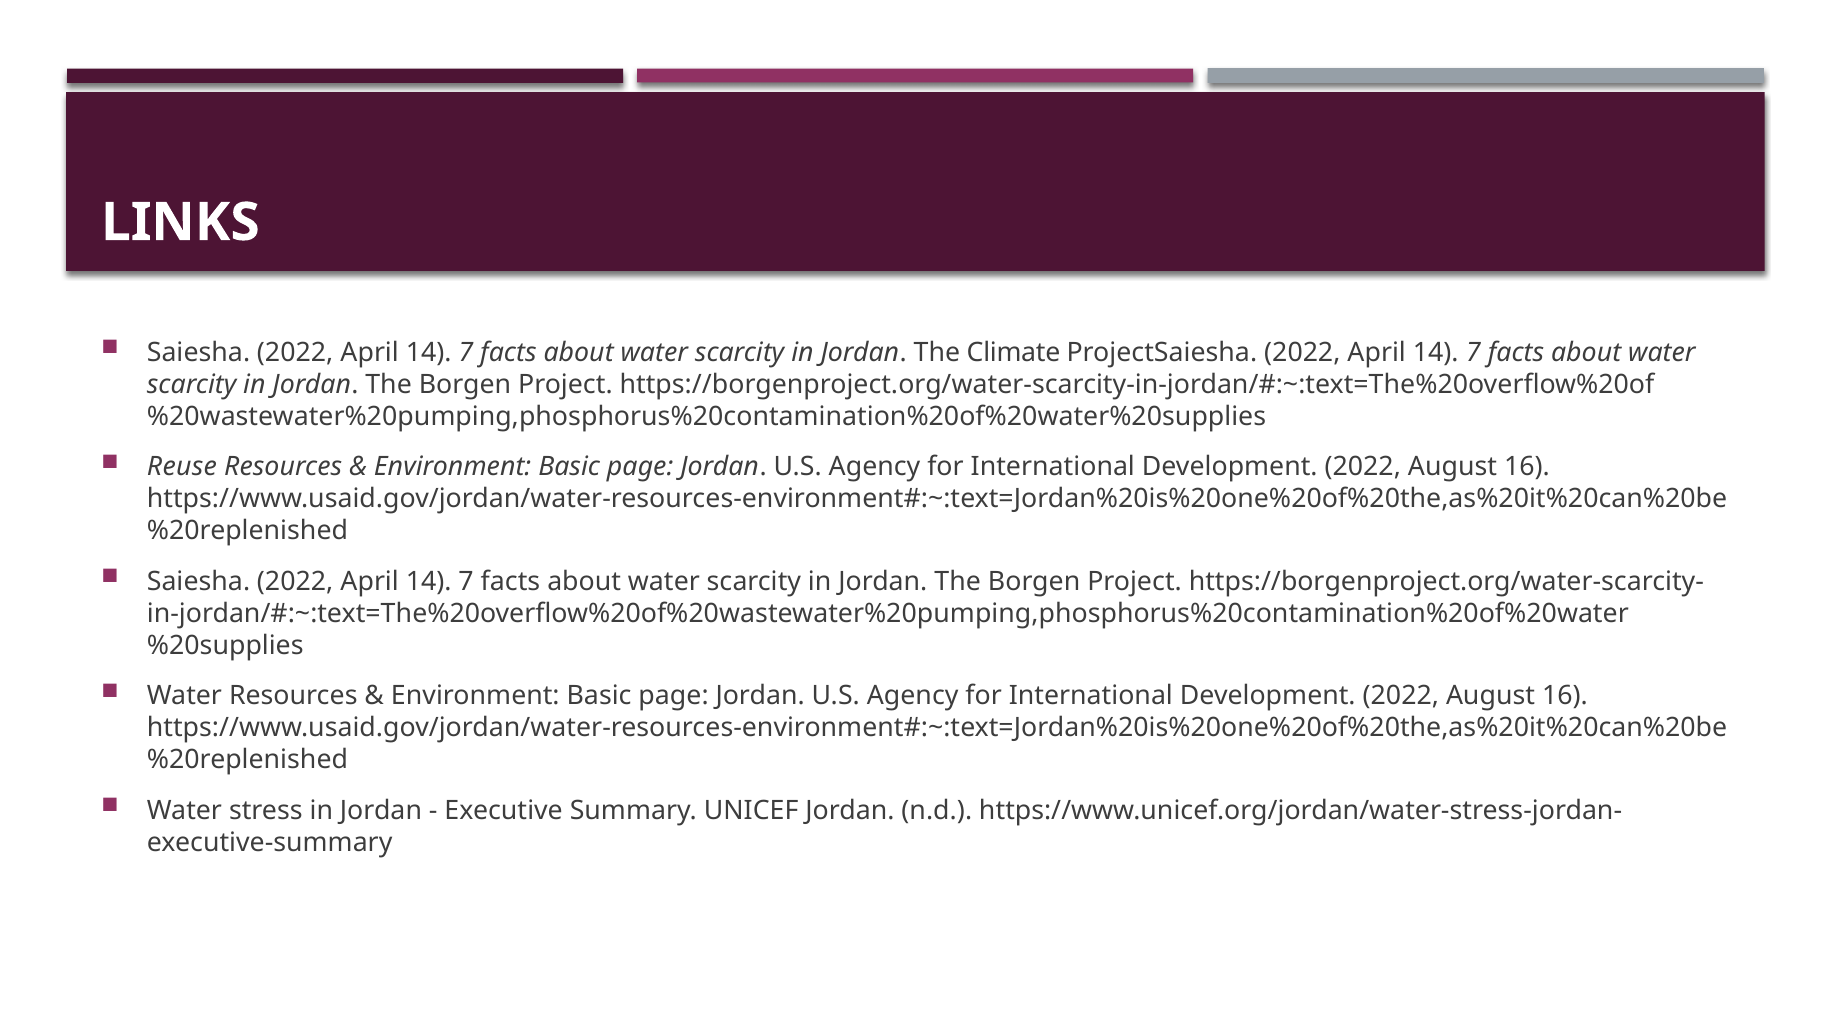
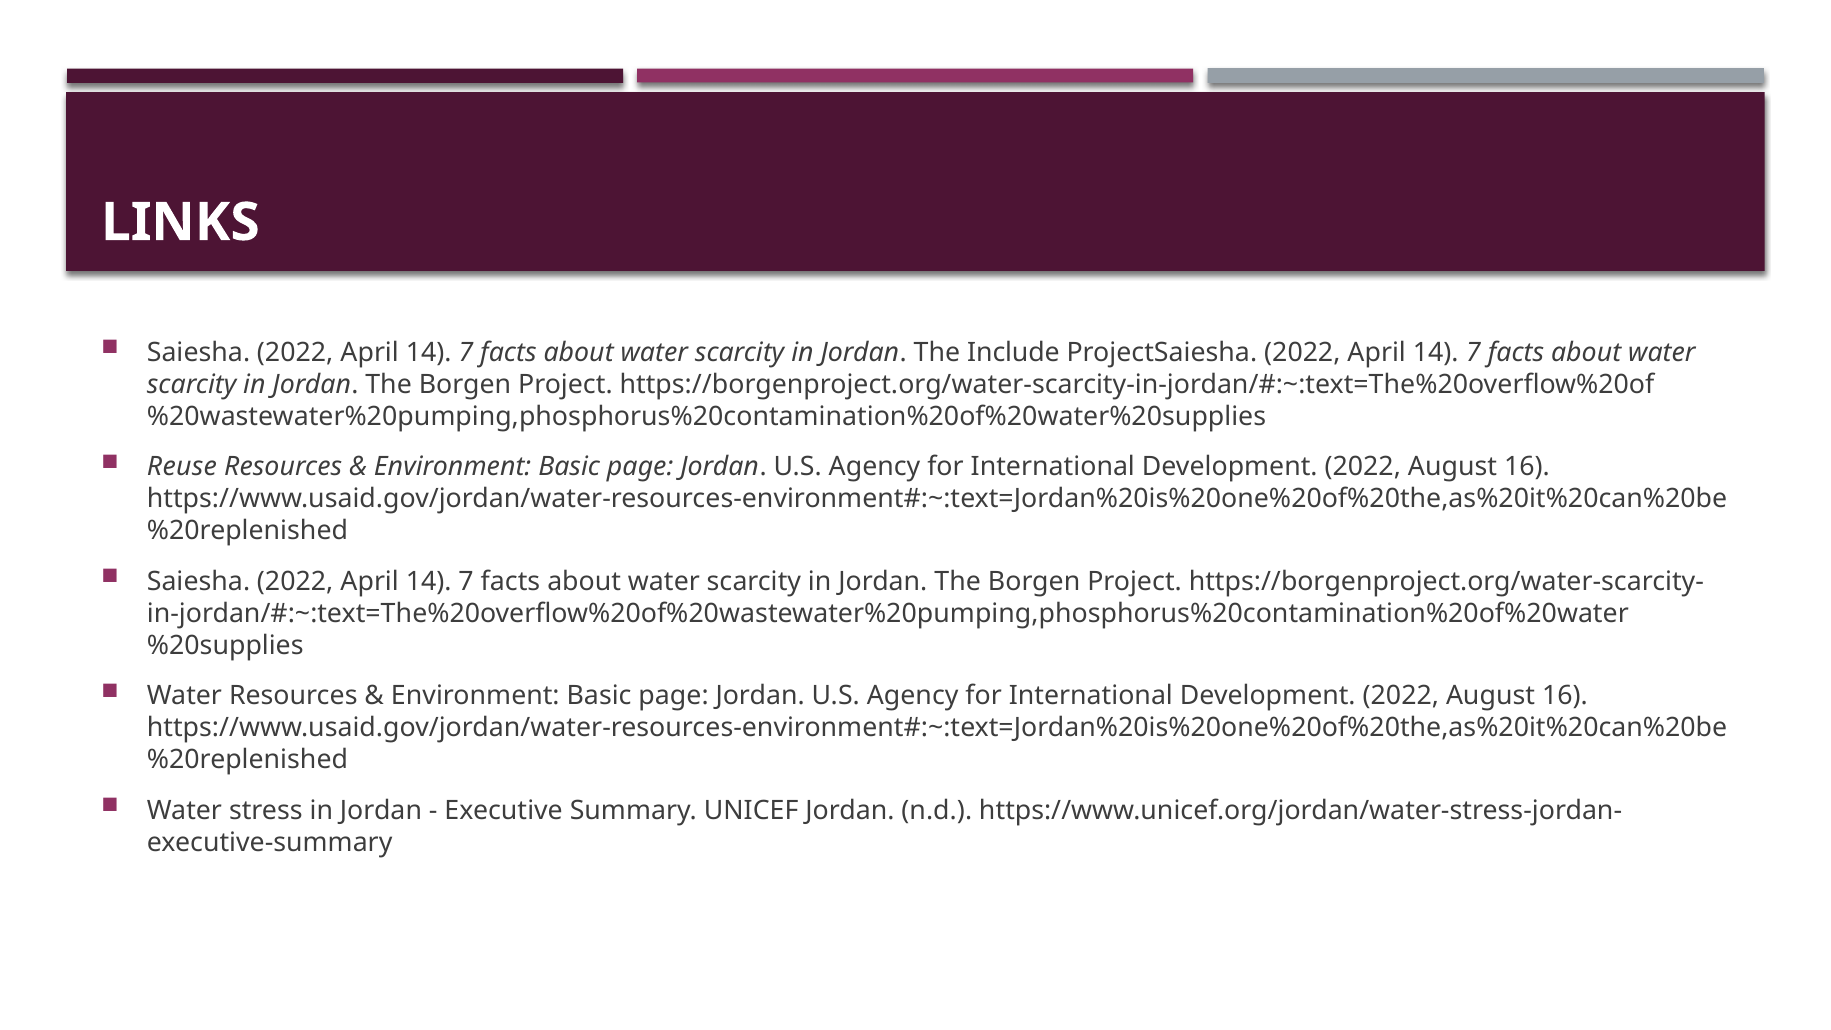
Climate: Climate -> Include
